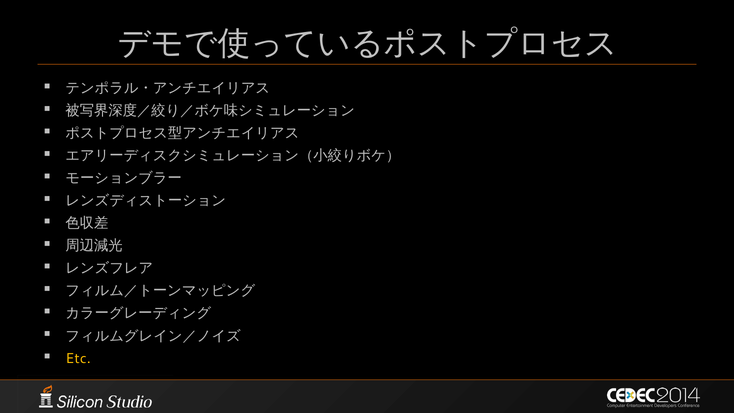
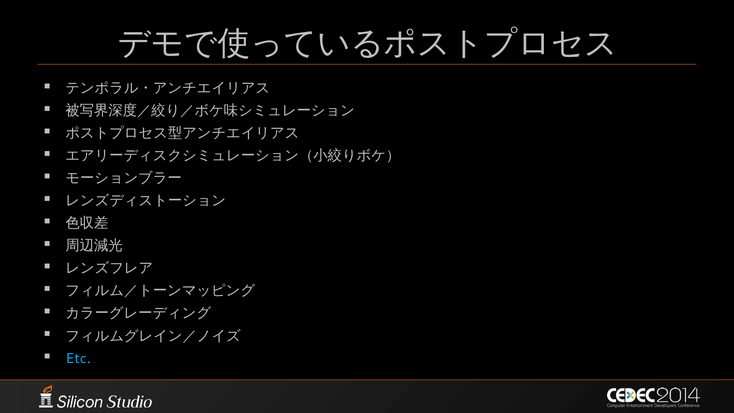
Etc colour: yellow -> light blue
